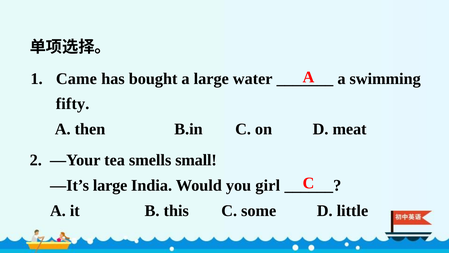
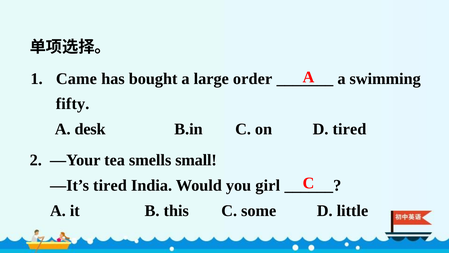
water: water -> order
then: then -> desk
D meat: meat -> tired
—It’s large: large -> tired
